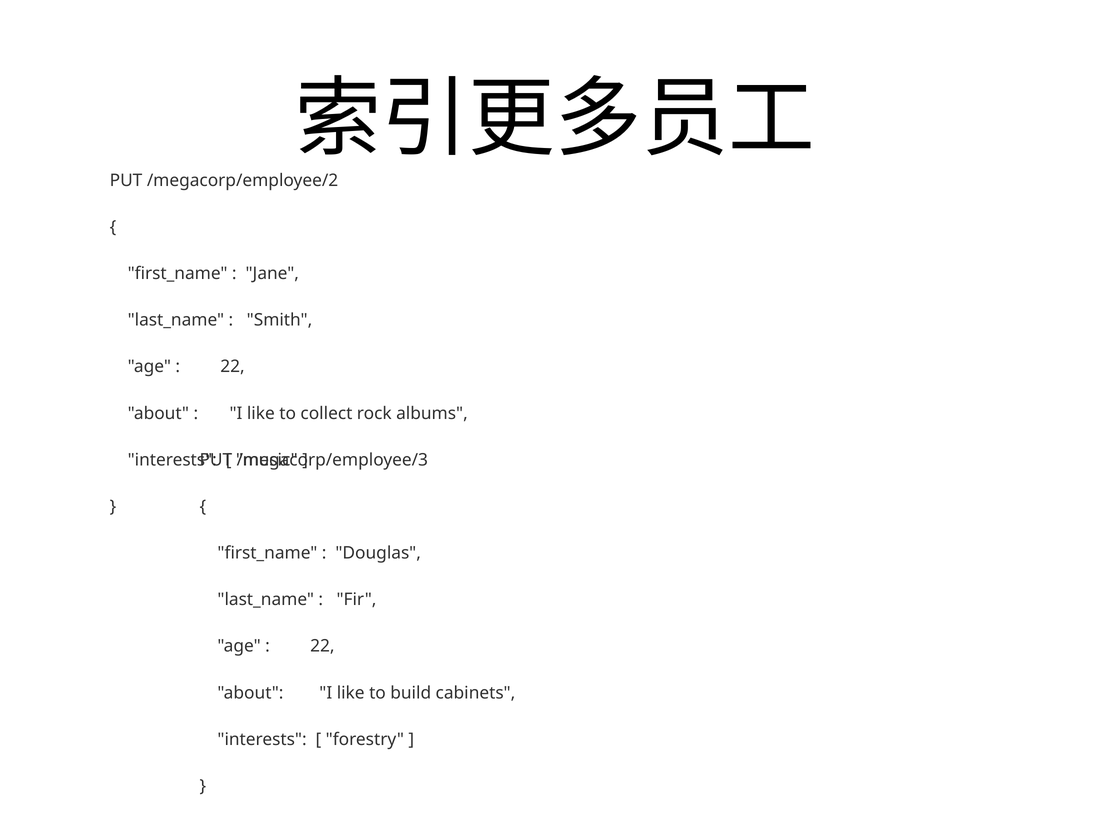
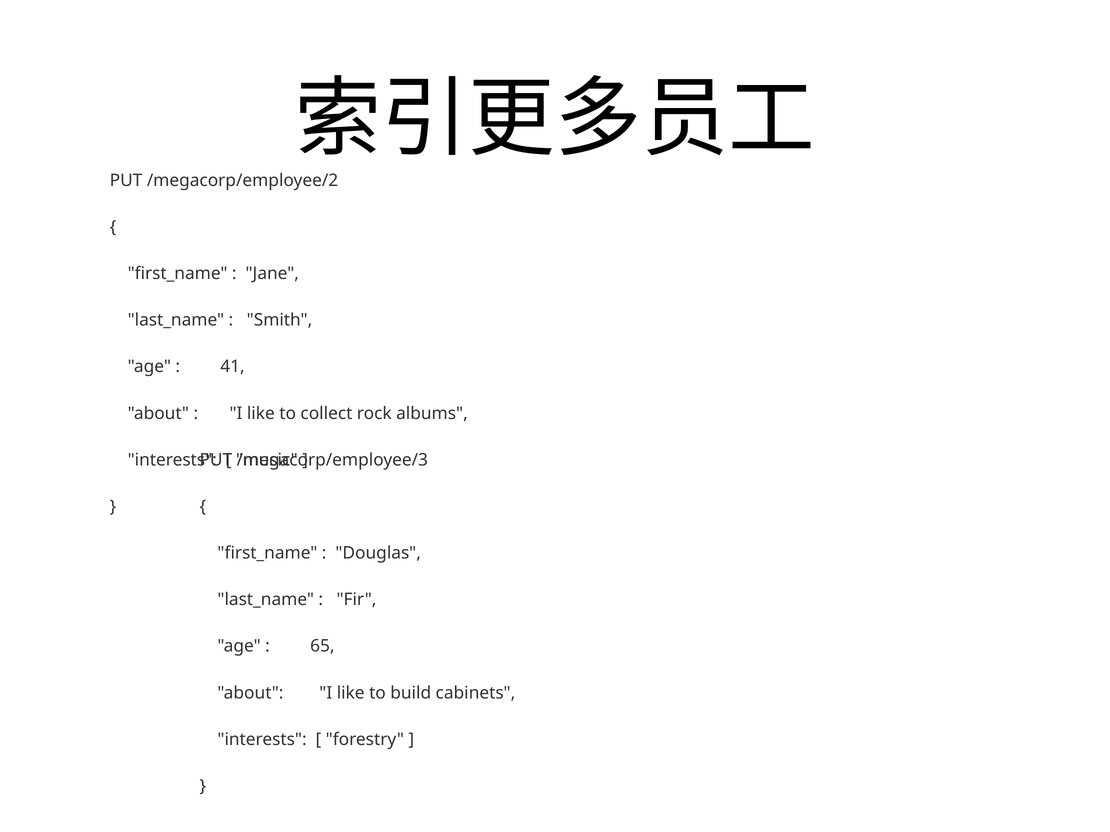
22 at (233, 367): 22 -> 41
22 at (322, 647): 22 -> 65
